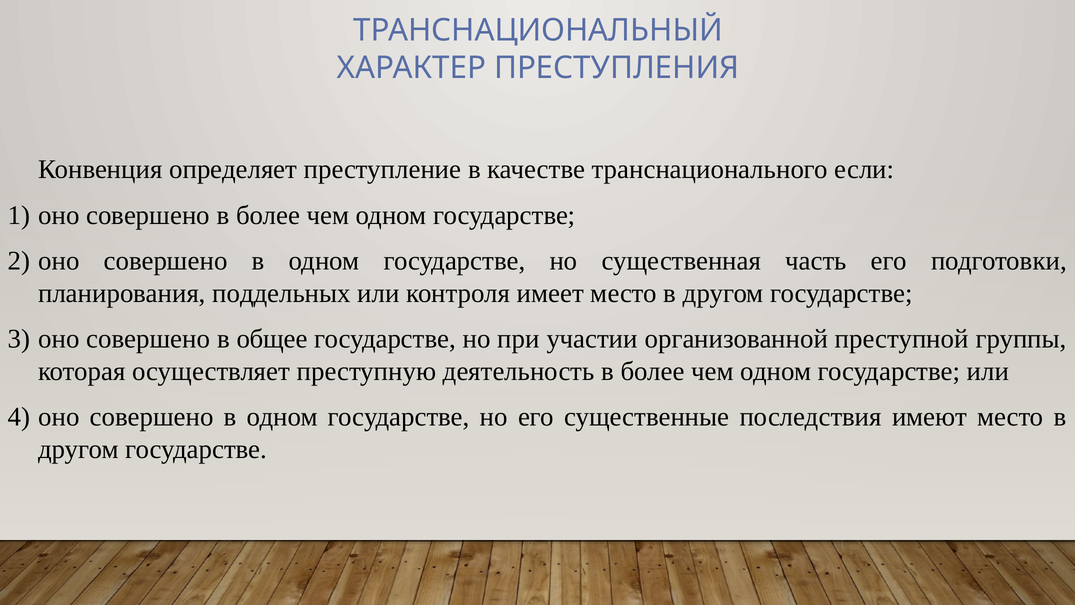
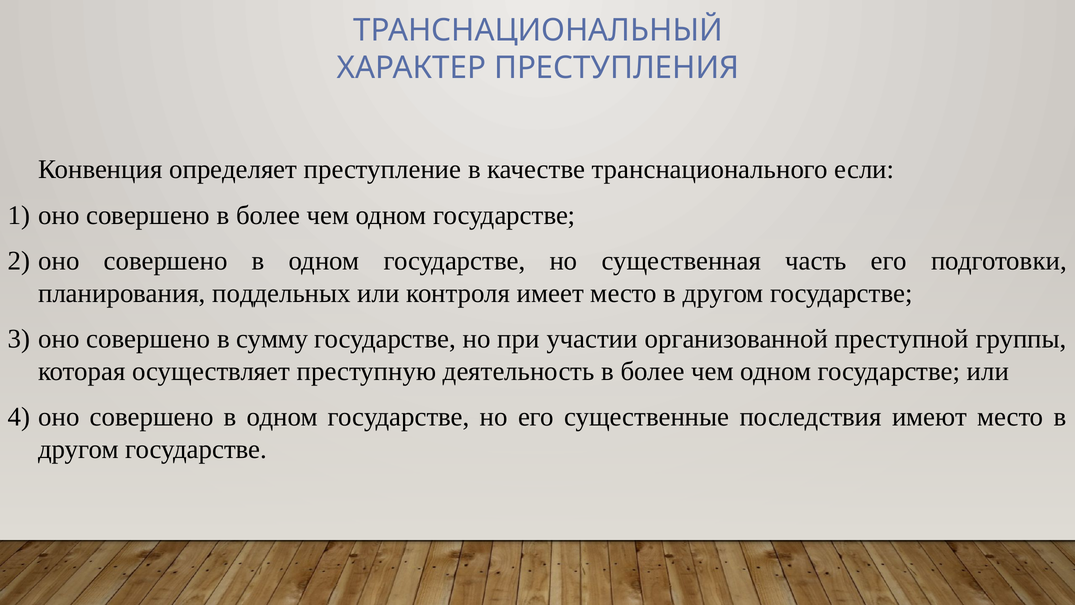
общее: общее -> сумму
